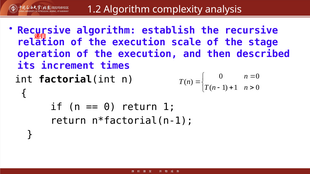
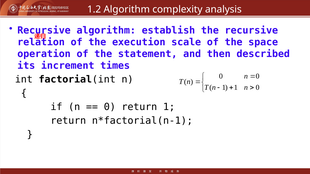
stage: stage -> space
operation of the execution: execution -> statement
